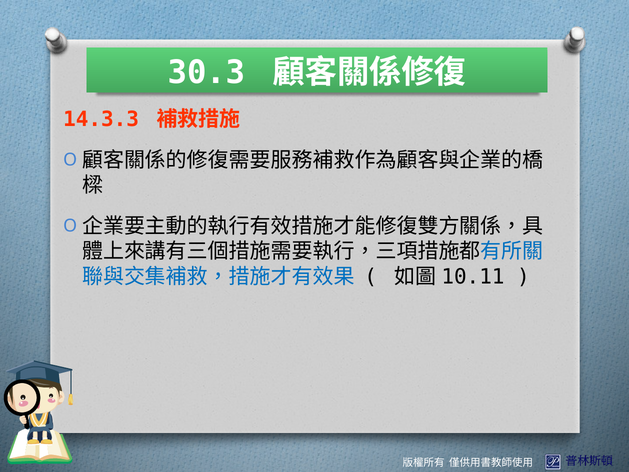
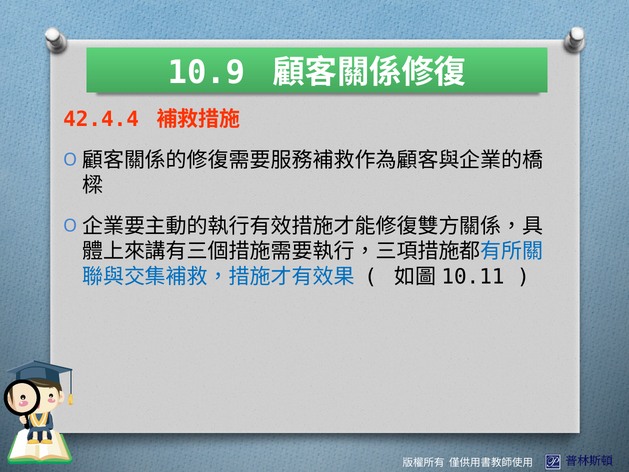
30.3: 30.3 -> 10.9
14.3.3: 14.3.3 -> 42.4.4
